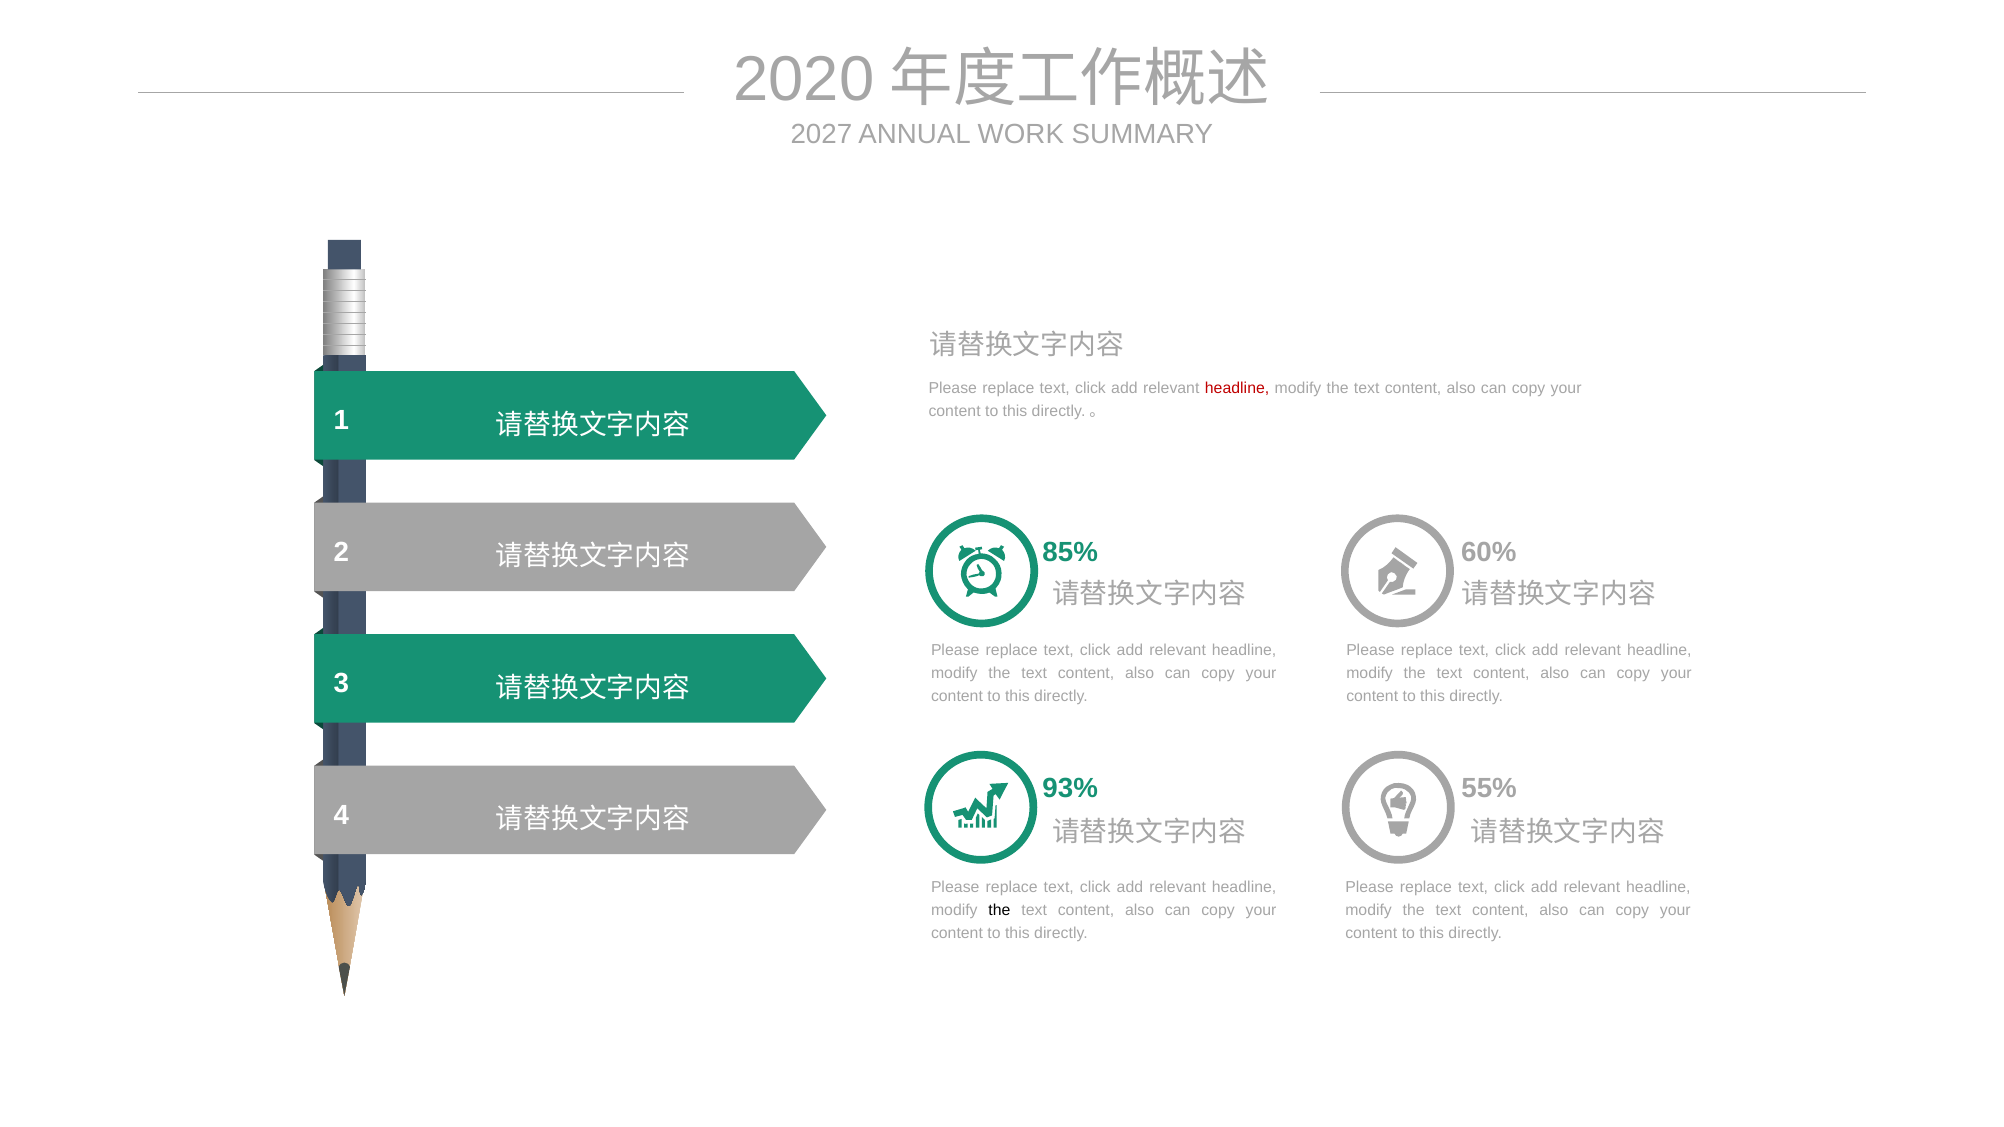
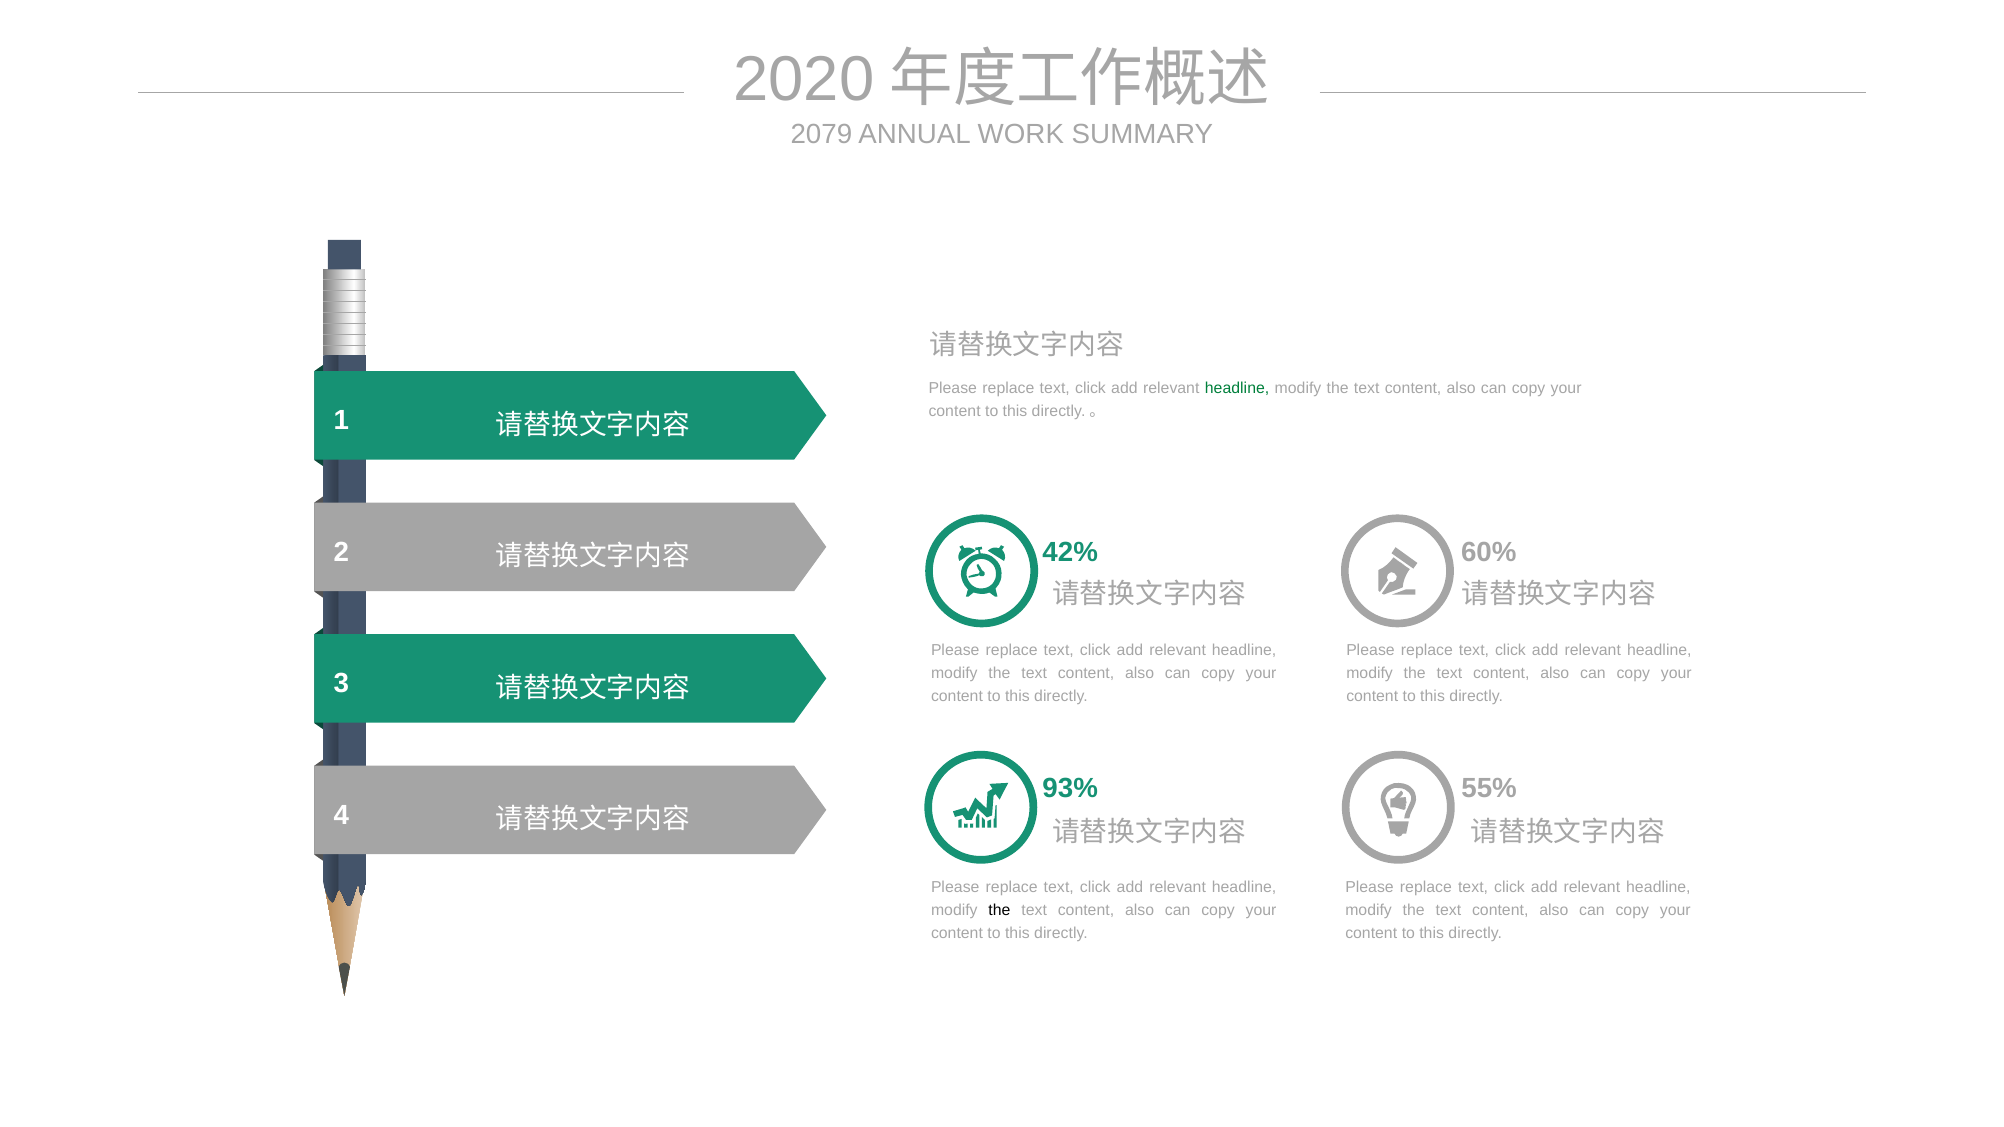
2027: 2027 -> 2079
headline at (1237, 388) colour: red -> green
85%: 85% -> 42%
